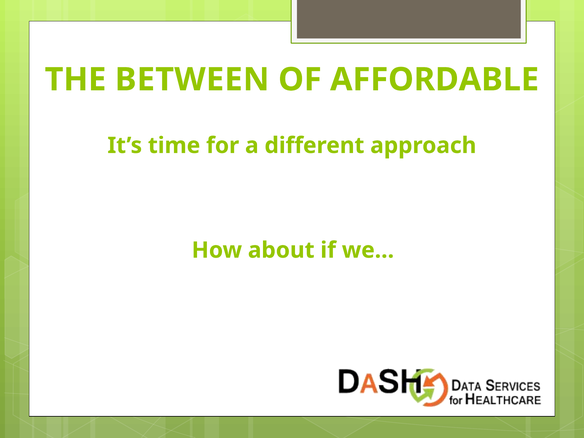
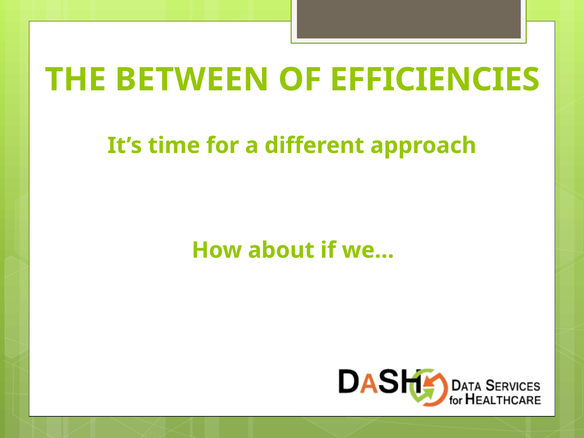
AFFORDABLE: AFFORDABLE -> EFFICIENCIES
